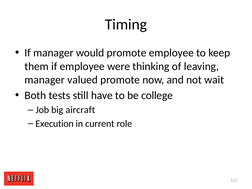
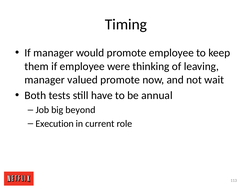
college: college -> annual
aircraft: aircraft -> beyond
